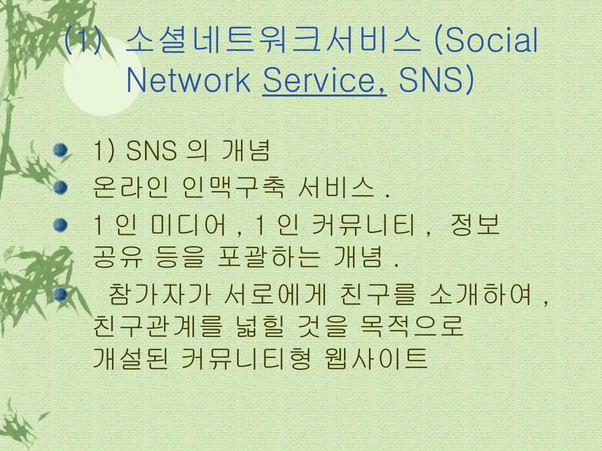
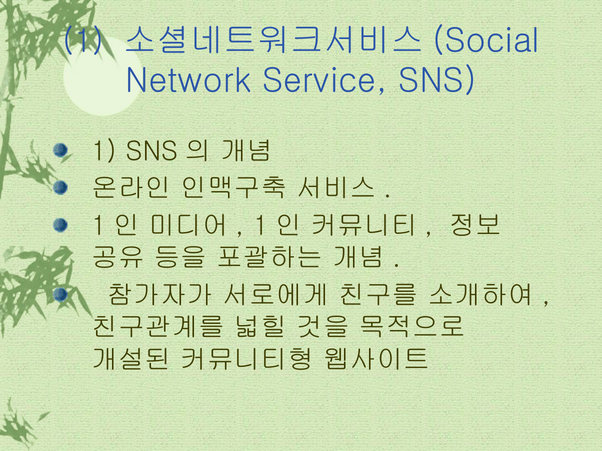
Service underline: present -> none
